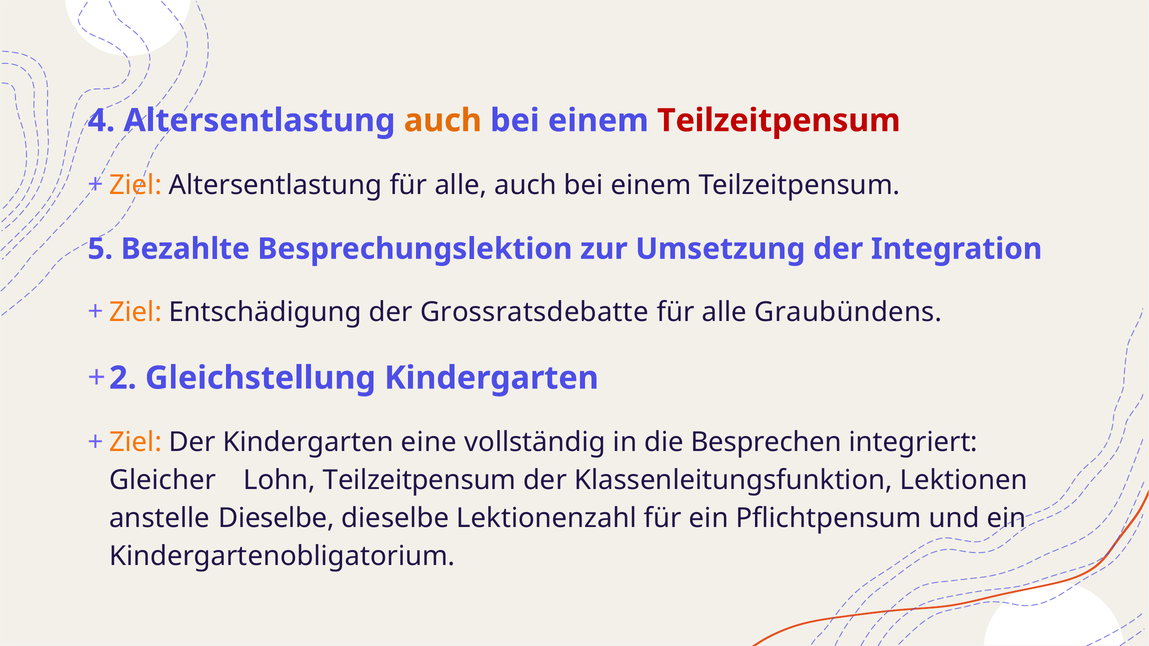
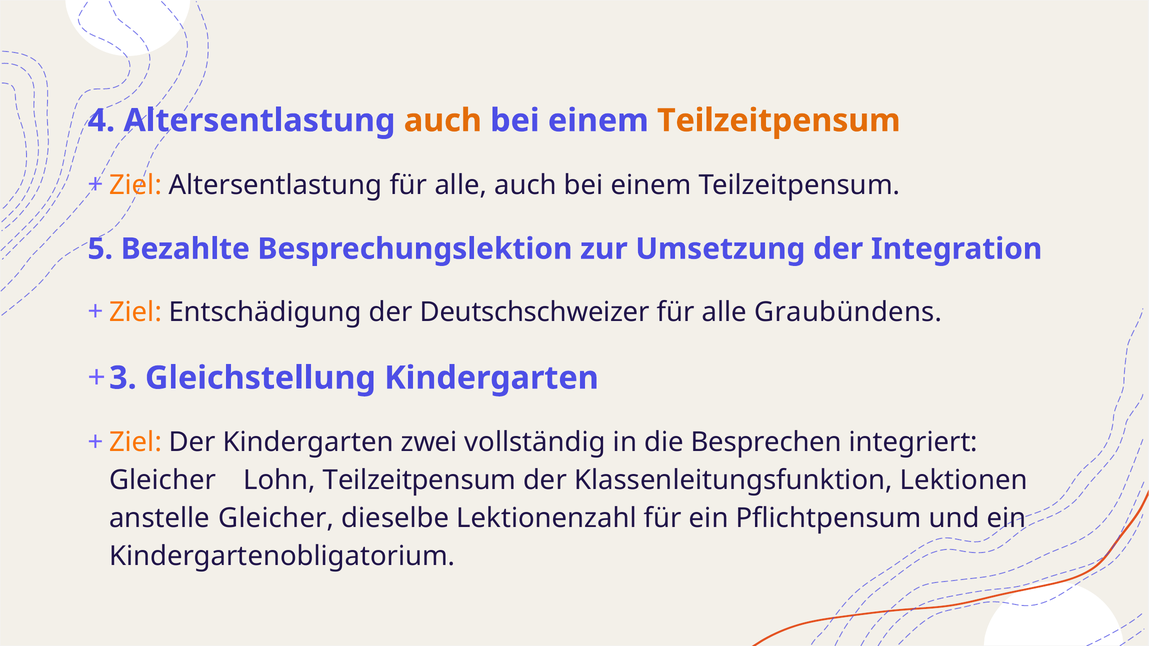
Teilzeitpensum at (779, 121) colour: red -> orange
Grossratsdebatte: Grossratsdebatte -> Deutschschweizer
2: 2 -> 3
eine: eine -> zwei
anstelle Dieselbe: Dieselbe -> Gleicher
